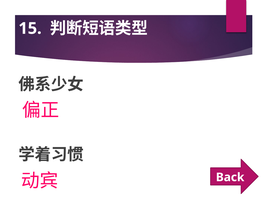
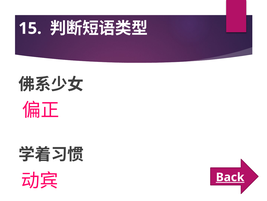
Back underline: none -> present
